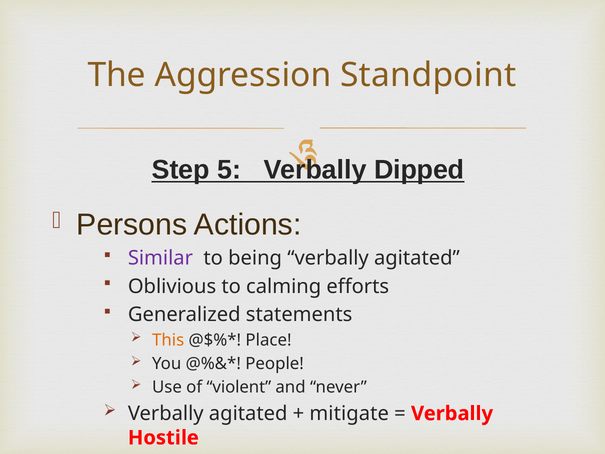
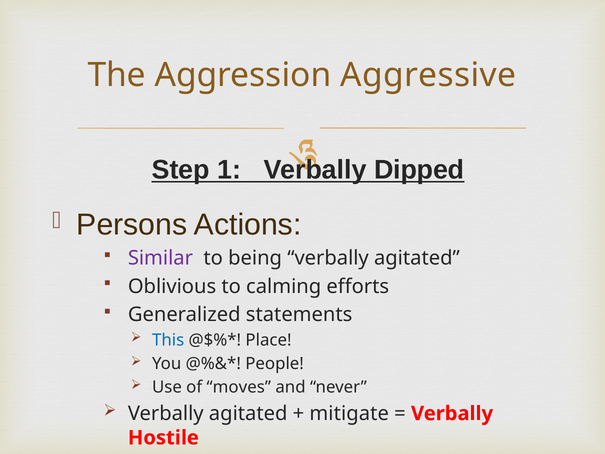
Standpoint: Standpoint -> Aggressive
5: 5 -> 1
This colour: orange -> blue
violent: violent -> moves
